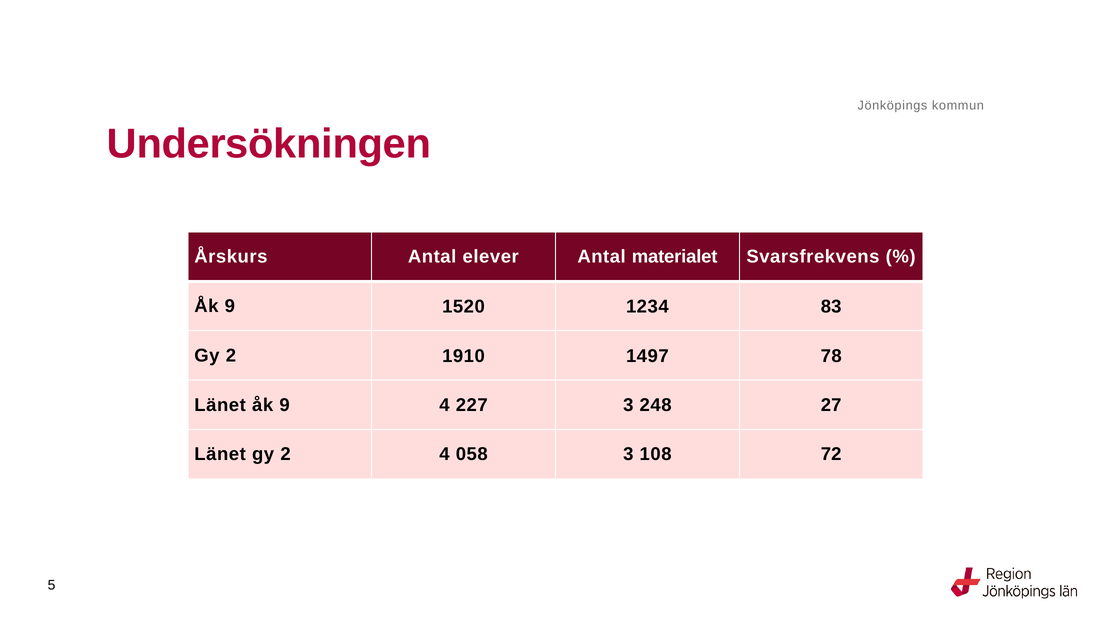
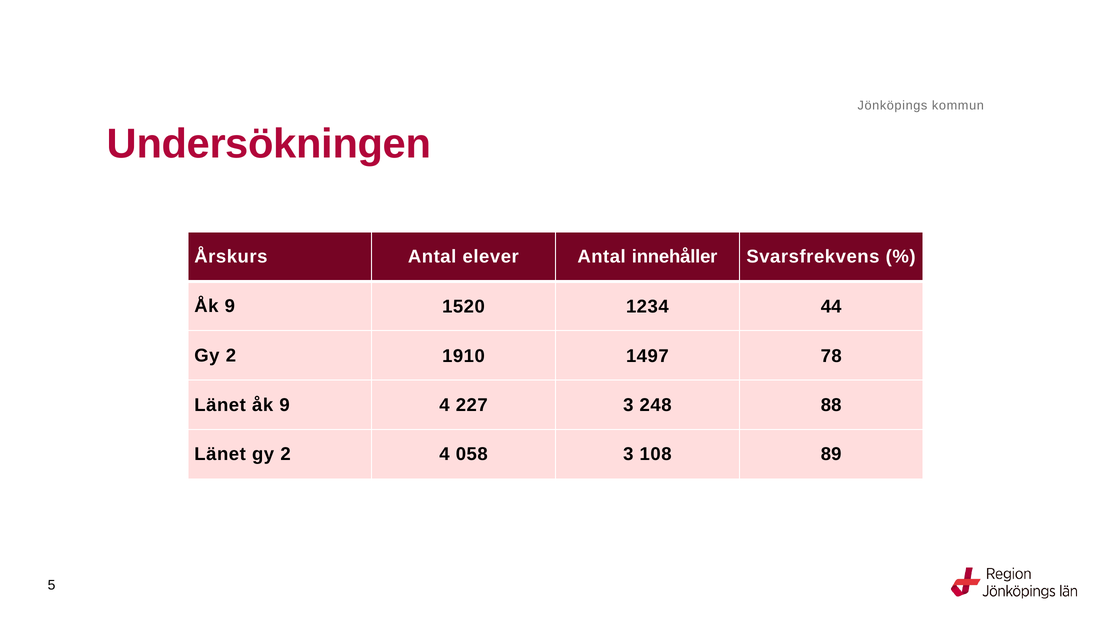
materialet: materialet -> innehåller
83: 83 -> 44
27: 27 -> 88
72: 72 -> 89
